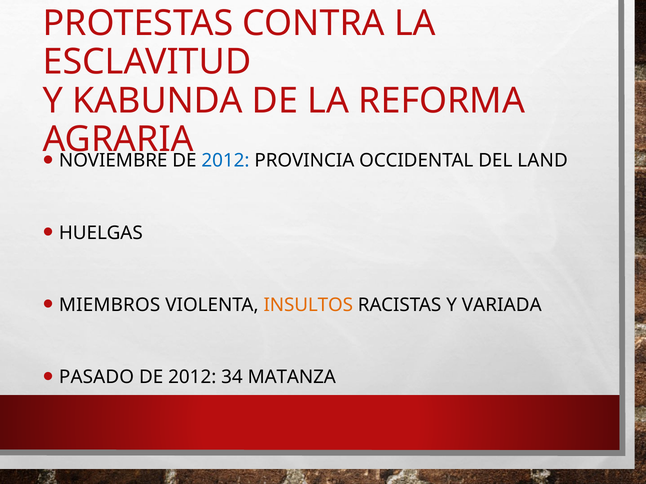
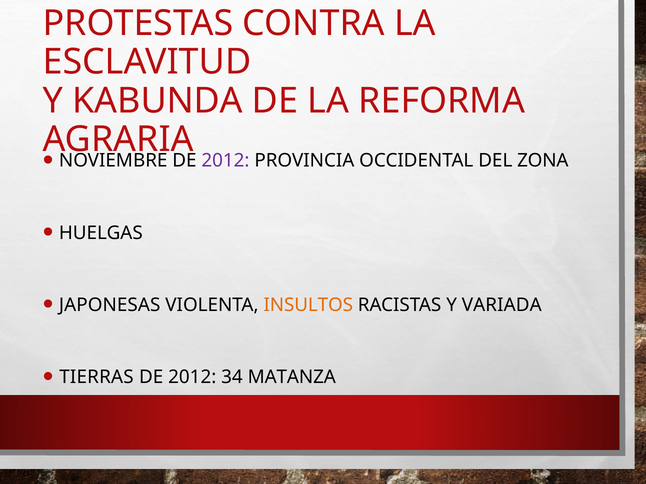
2012 at (225, 161) colour: blue -> purple
LAND: LAND -> ZONA
MIEMBROS: MIEMBROS -> JAPONESAS
PASADO: PASADO -> TIERRAS
